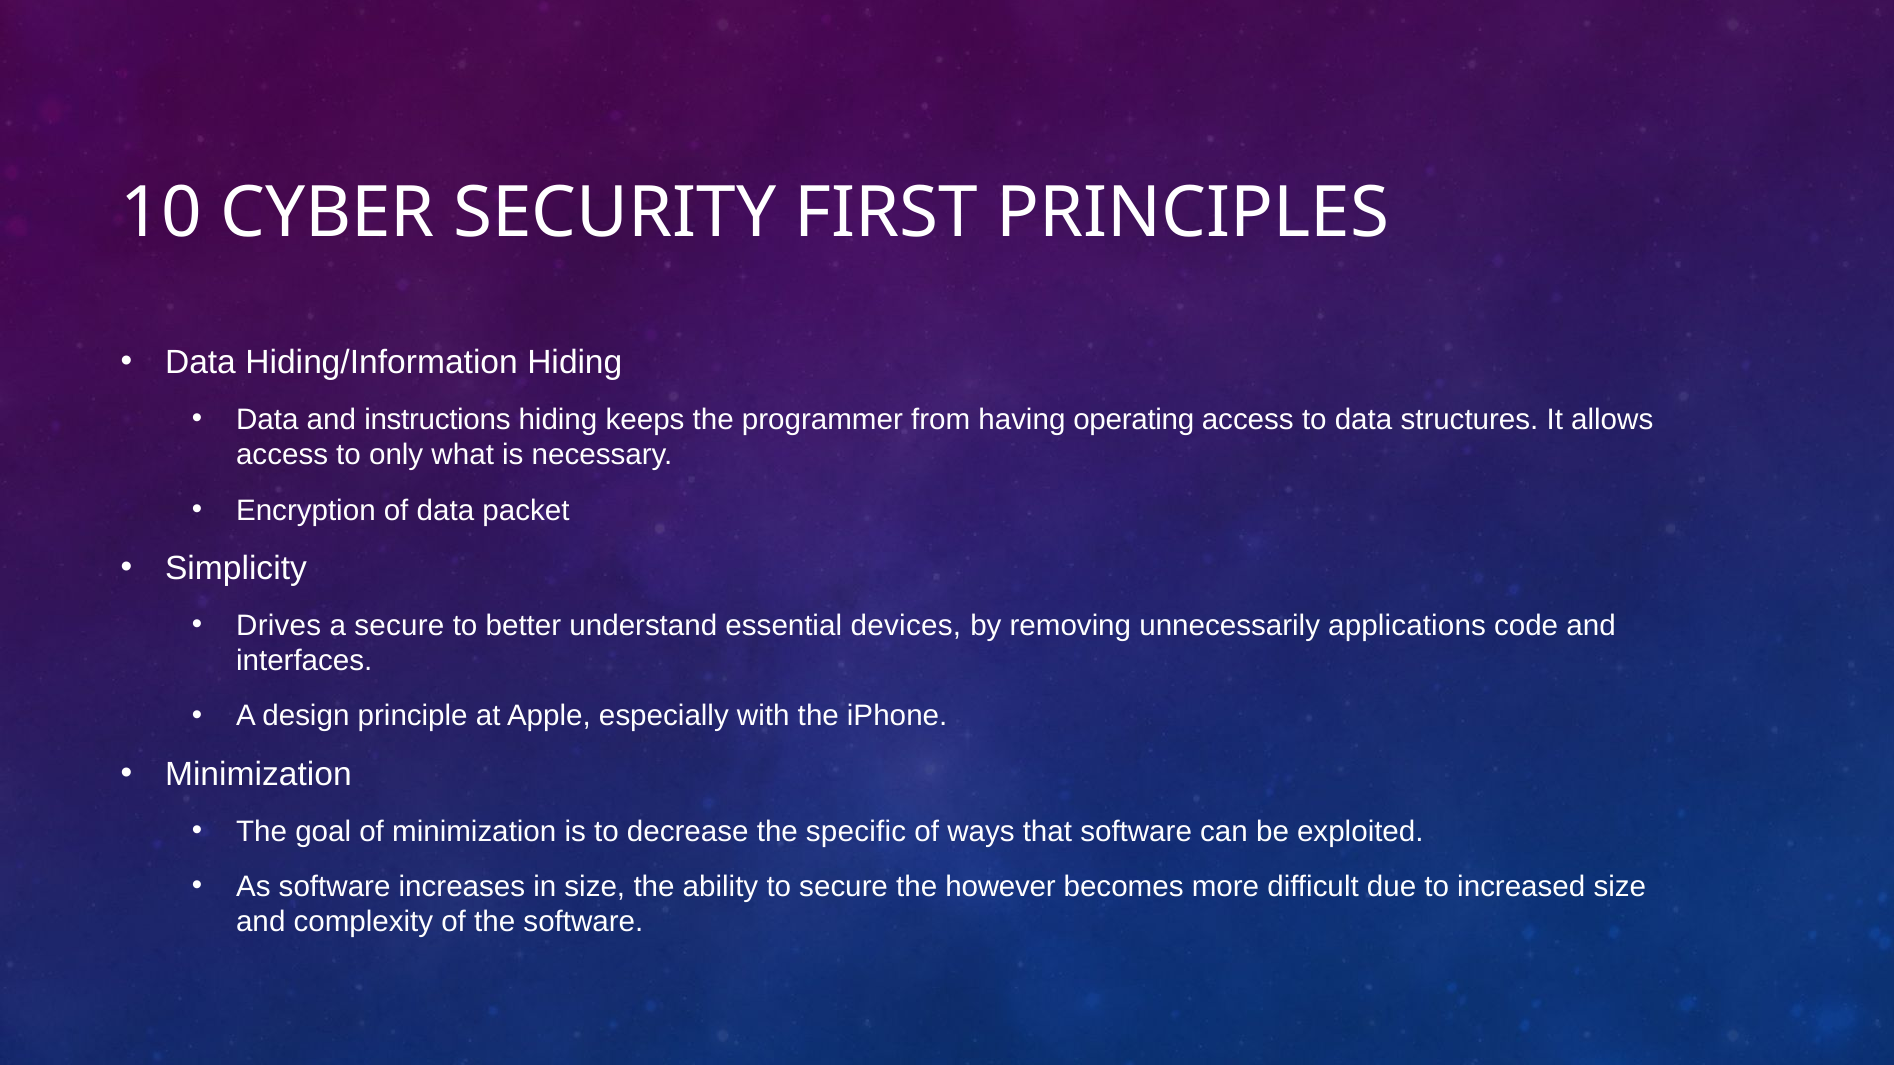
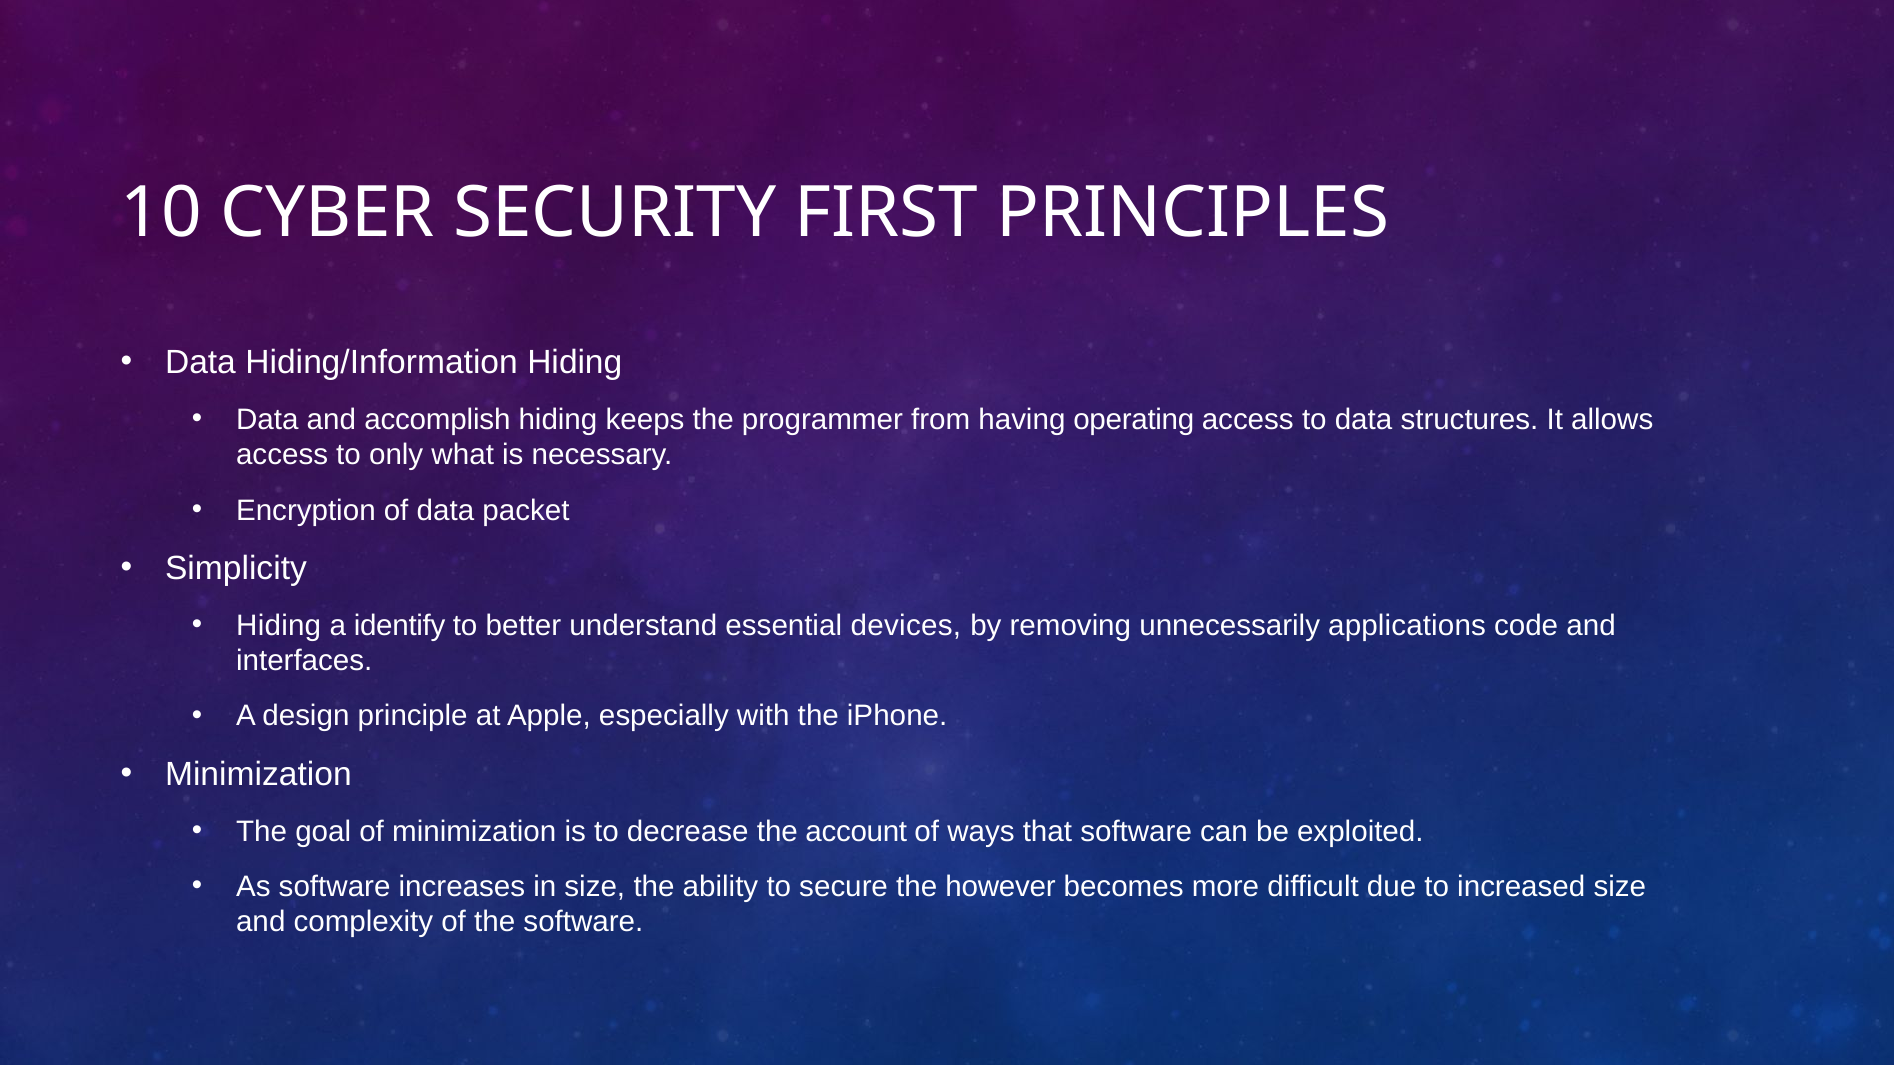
instructions: instructions -> accomplish
Drives at (279, 626): Drives -> Hiding
a secure: secure -> identify
specific: specific -> account
